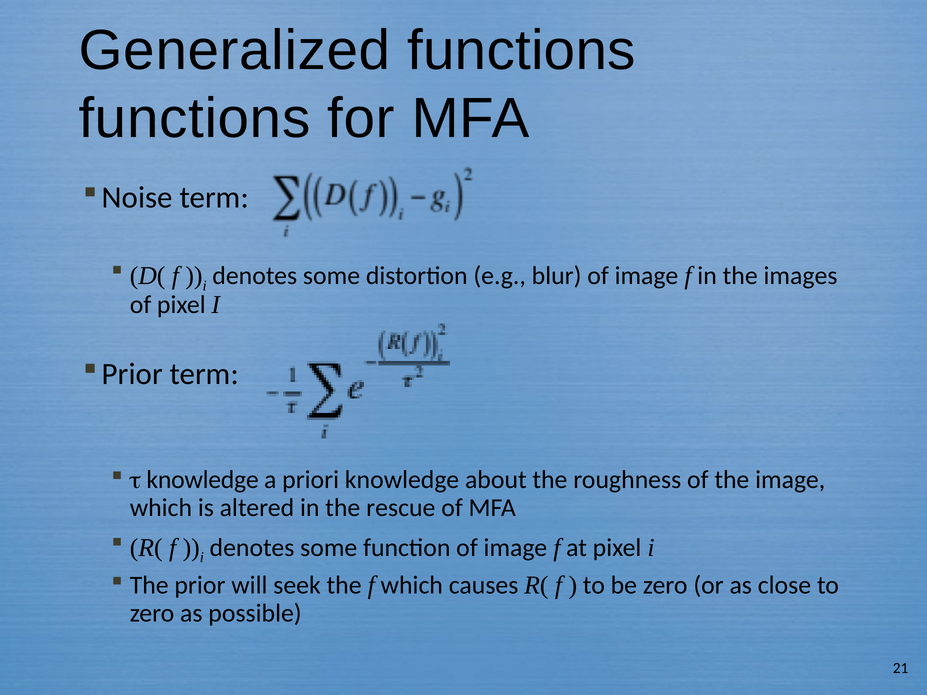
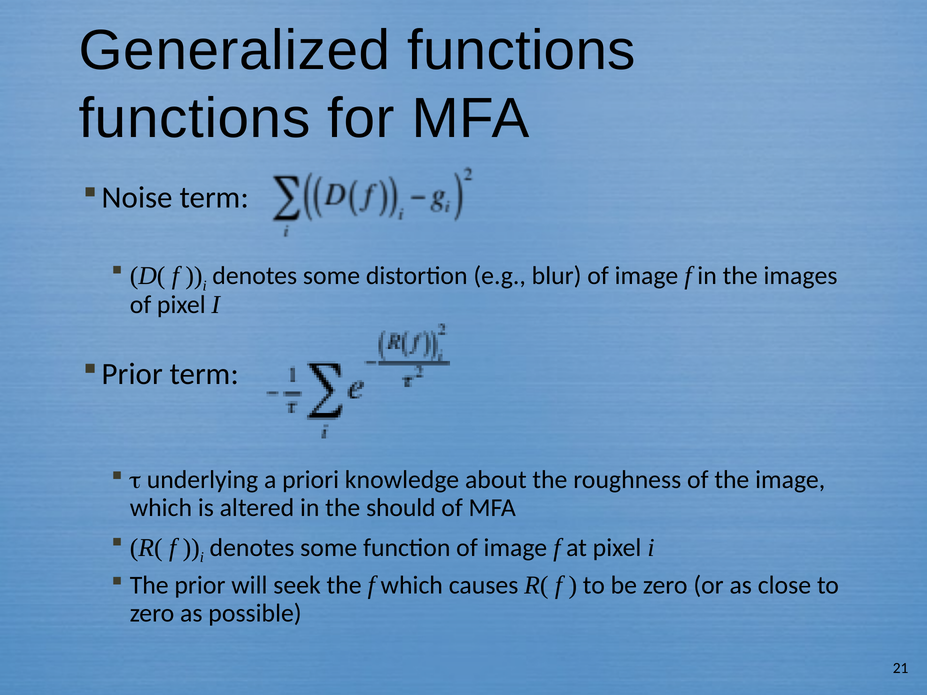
knowledge at (203, 480): knowledge -> underlying
rescue: rescue -> should
